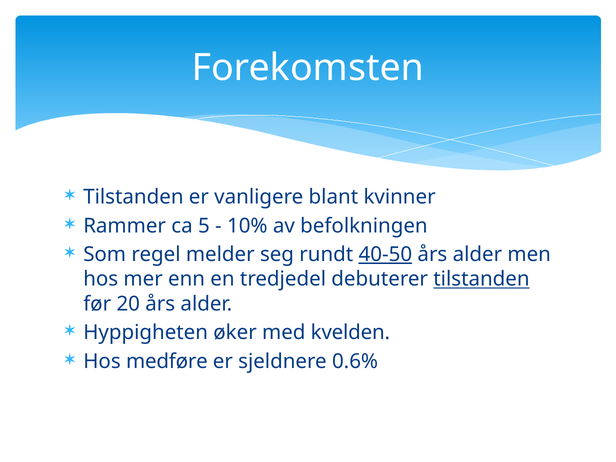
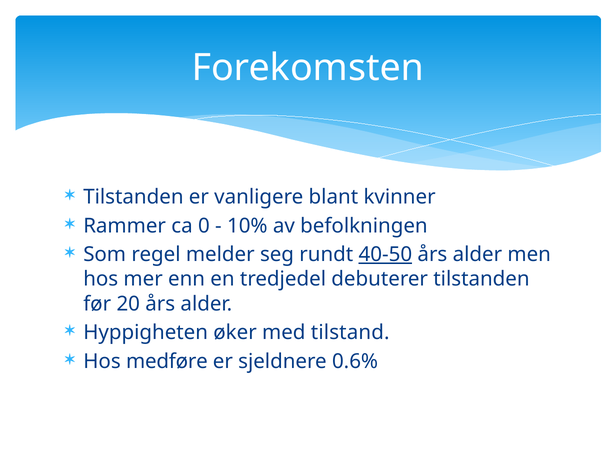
5: 5 -> 0
tilstanden at (481, 279) underline: present -> none
kvelden: kvelden -> tilstand
